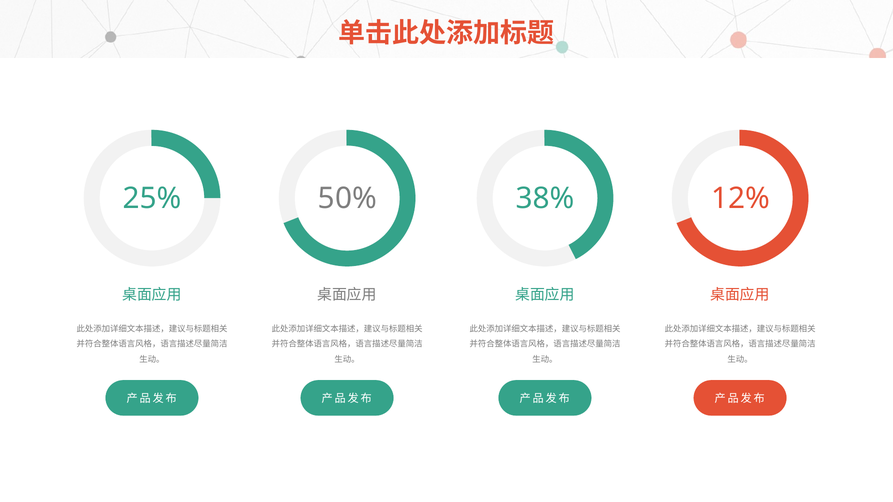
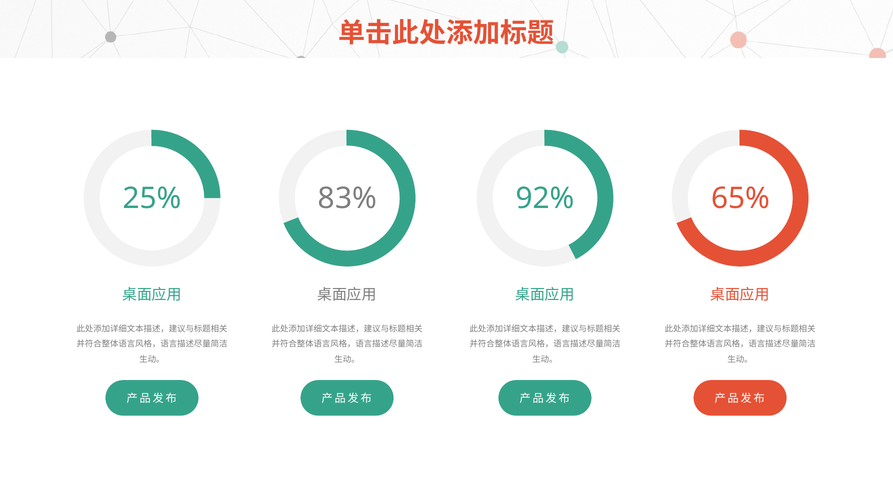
50%: 50% -> 83%
38%: 38% -> 92%
12%: 12% -> 65%
